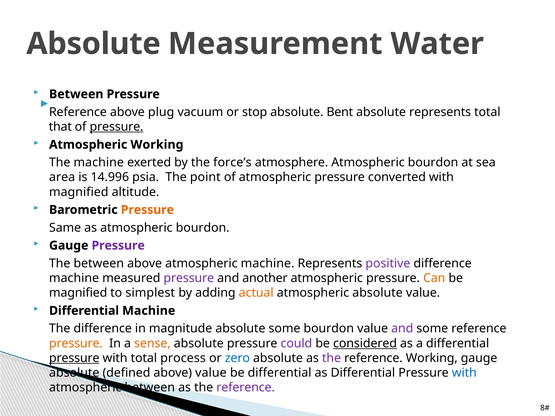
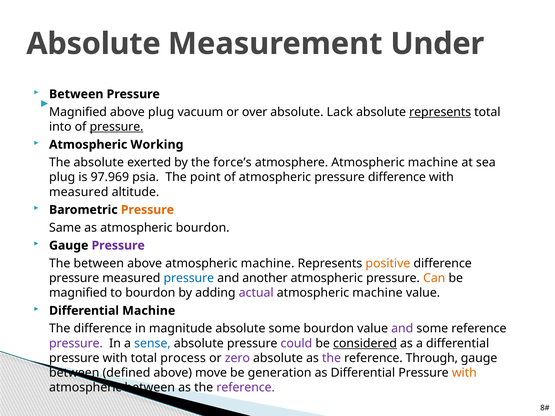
Water: Water -> Under
Reference at (78, 112): Reference -> Magnified
stop: stop -> over
Bent: Bent -> Lack
represents at (440, 112) underline: none -> present
that: that -> into
The machine: machine -> absolute
atmosphere Atmospheric bourdon: bourdon -> machine
area at (62, 177): area -> plug
14.996: 14.996 -> 97.969
pressure converted: converted -> difference
magnified at (79, 192): magnified -> measured
positive colour: purple -> orange
machine at (74, 278): machine -> pressure
pressure at (189, 278) colour: purple -> blue
to simplest: simplest -> bourdon
actual colour: orange -> purple
absolute at (378, 293): absolute -> machine
pressure at (76, 344) colour: orange -> purple
sense colour: orange -> blue
pressure at (74, 358) underline: present -> none
zero colour: blue -> purple
reference Working: Working -> Through
absolute at (74, 373): absolute -> between
above value: value -> move
be differential: differential -> generation
with at (464, 373) colour: blue -> orange
